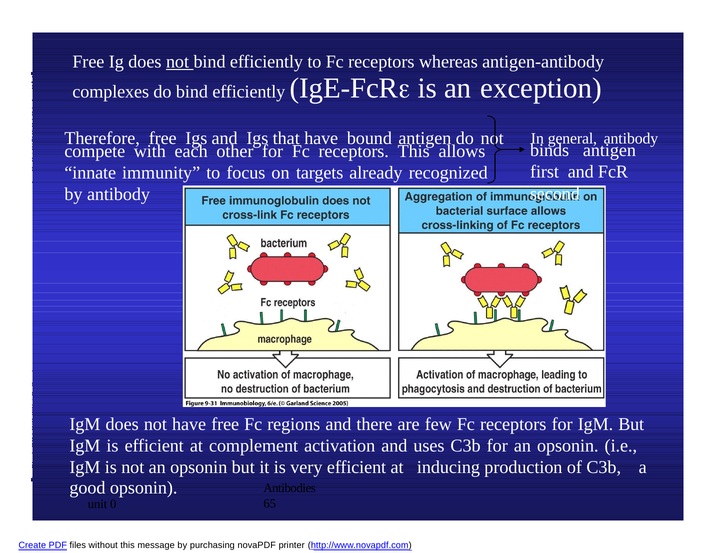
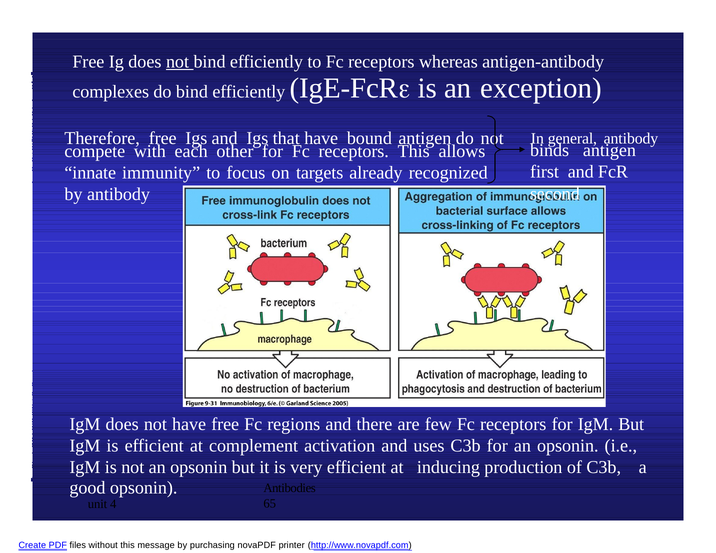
0: 0 -> 4
